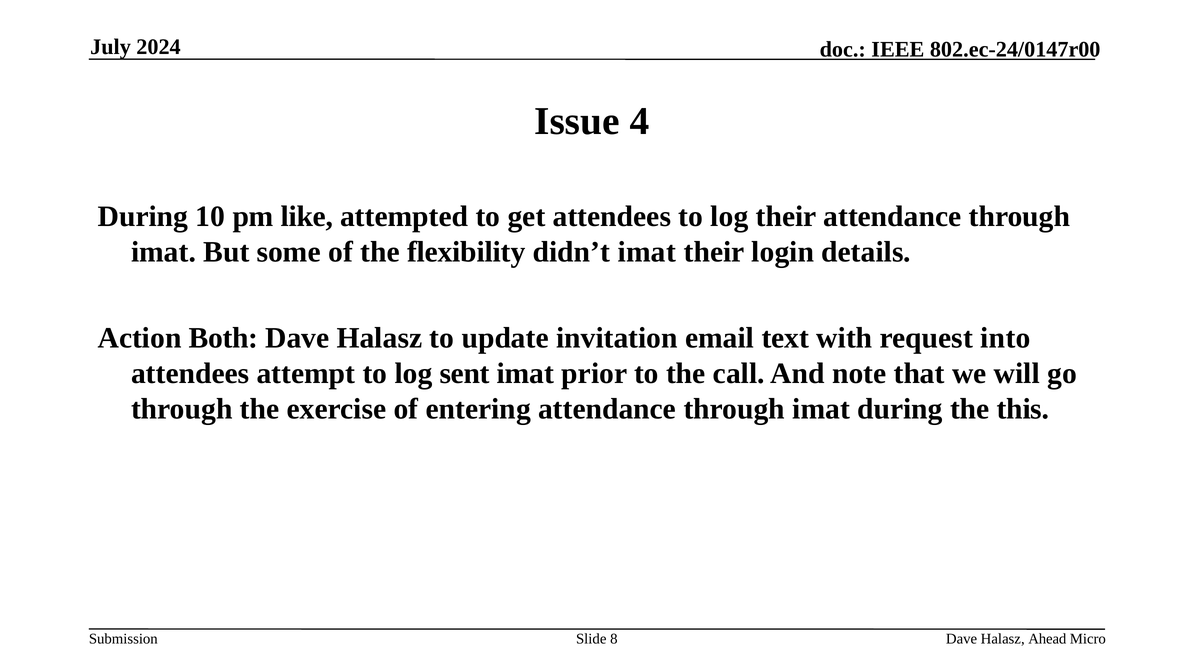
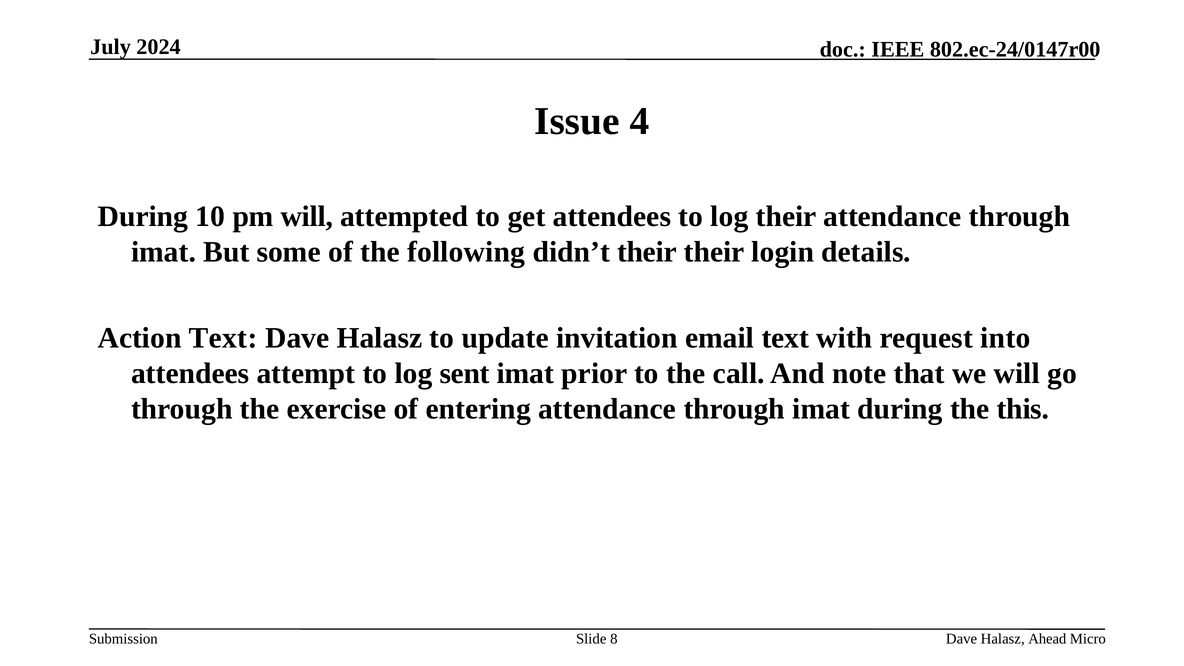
pm like: like -> will
flexibility: flexibility -> following
didn’t imat: imat -> their
Action Both: Both -> Text
